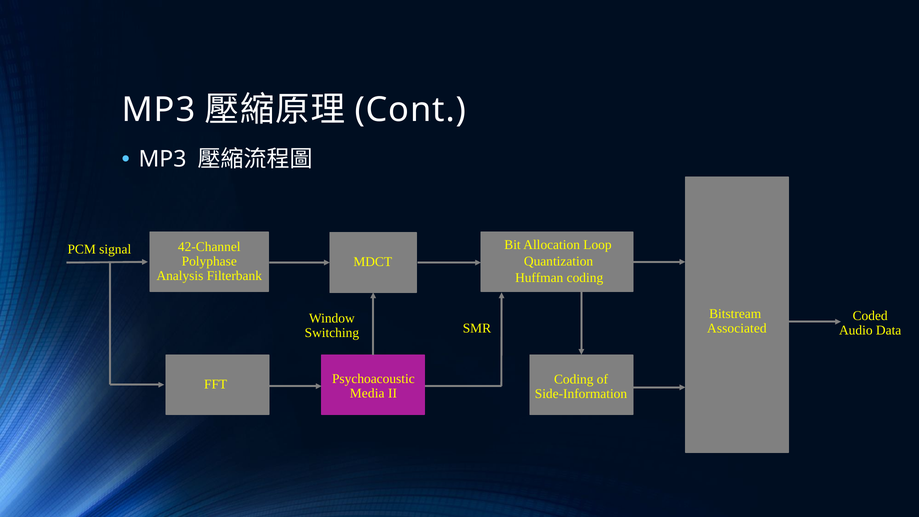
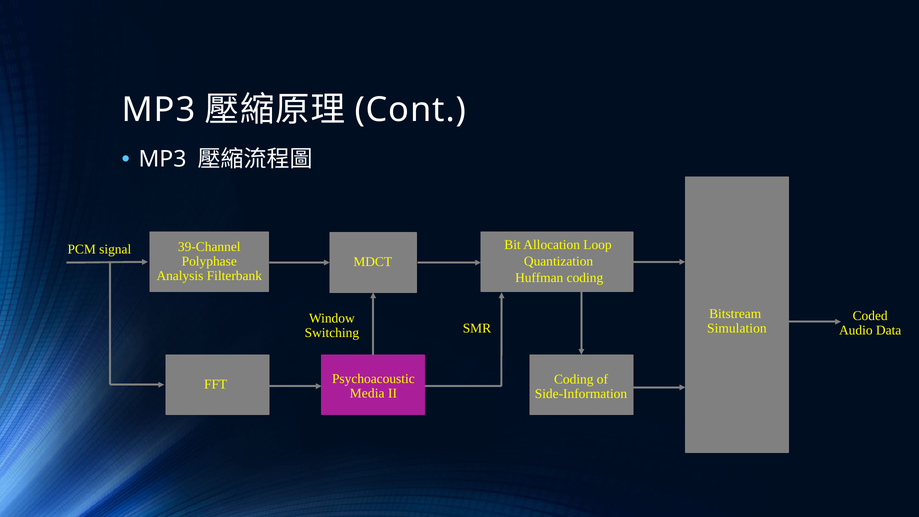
42-Channel: 42-Channel -> 39-Channel
Associated: Associated -> Simulation
